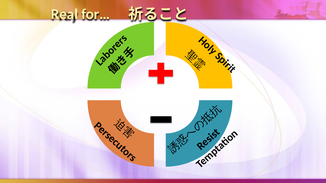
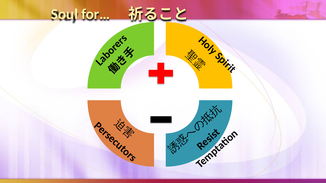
Real: Real -> Soul
